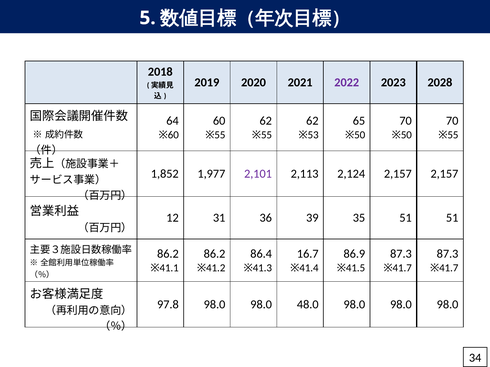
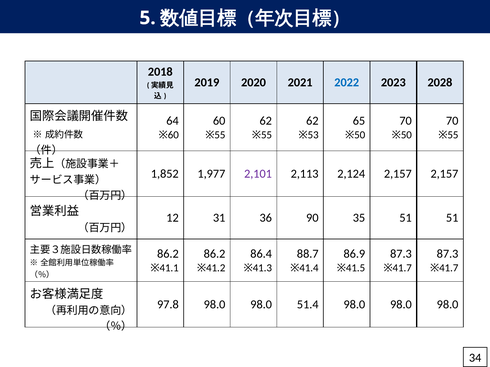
2022 colour: purple -> blue
39: 39 -> 90
16.7: 16.7 -> 88.7
48.0: 48.0 -> 51.4
